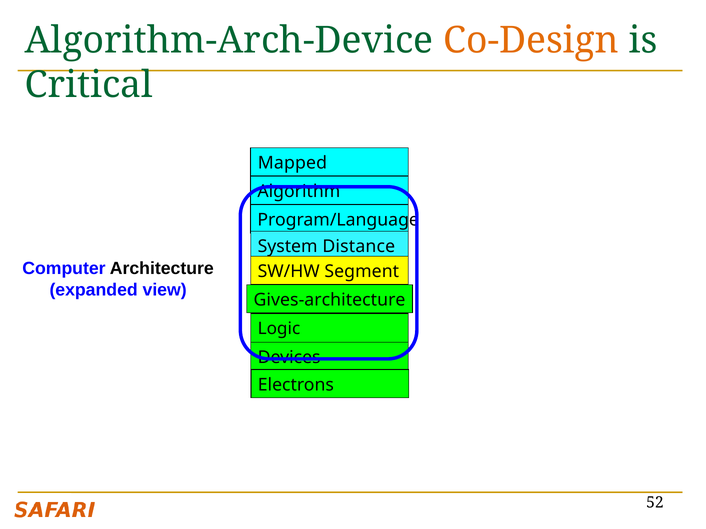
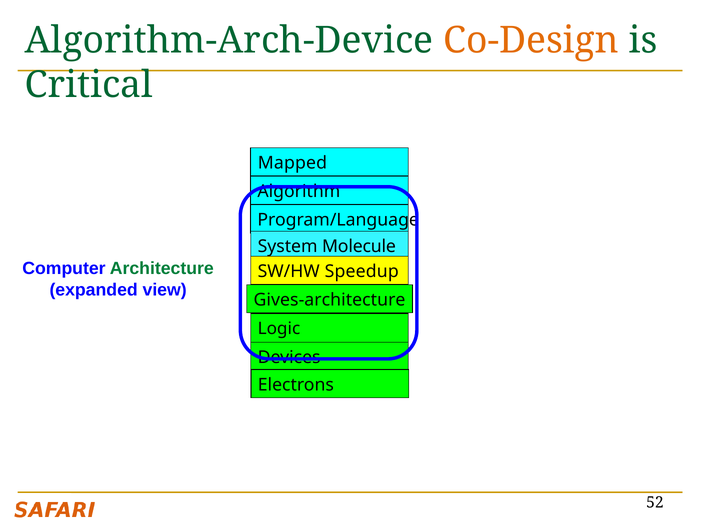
Distance: Distance -> Molecule
Architecture colour: black -> green
Segment: Segment -> Speedup
